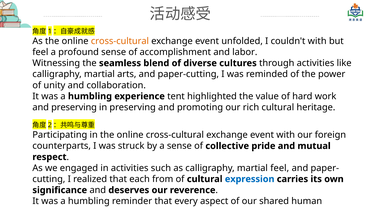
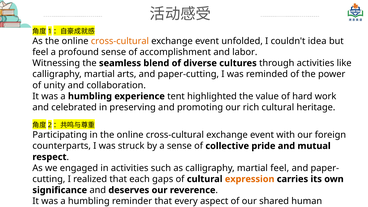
couldn't with: with -> idea
and preserving: preserving -> celebrated
from: from -> gaps
expression colour: blue -> orange
